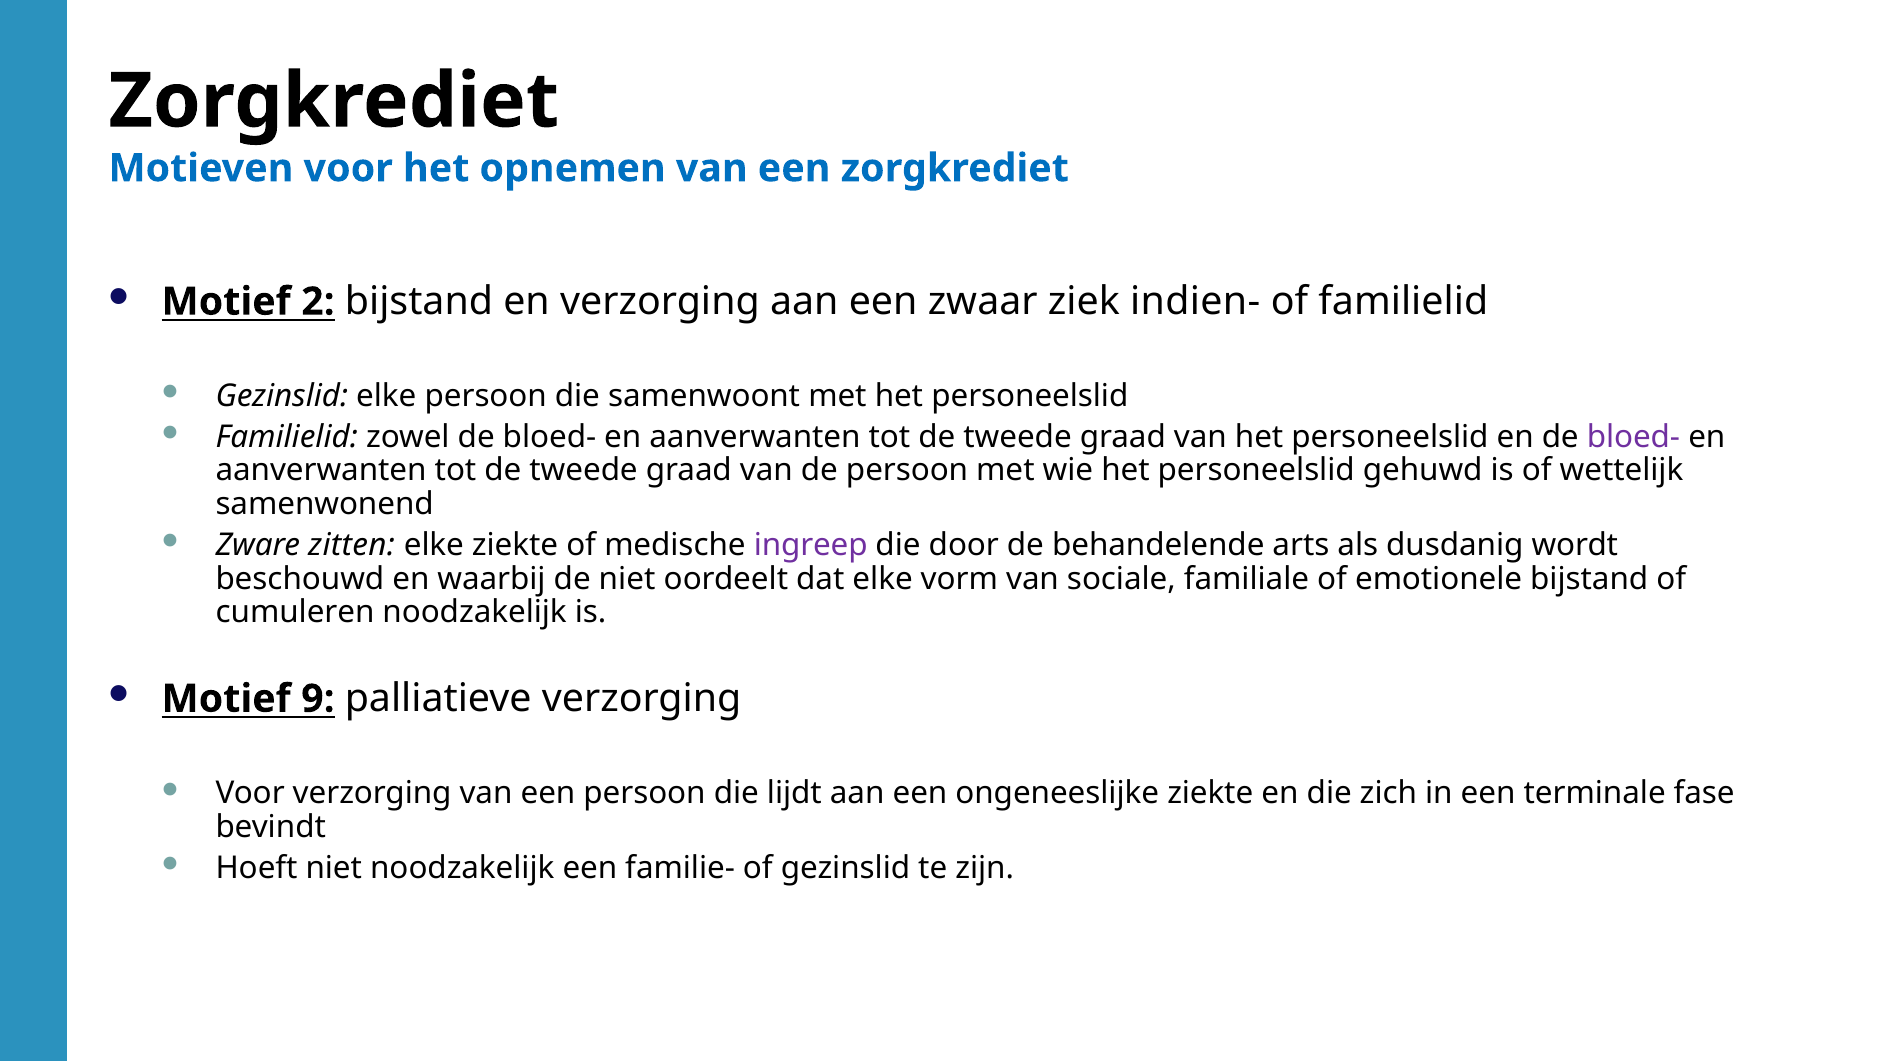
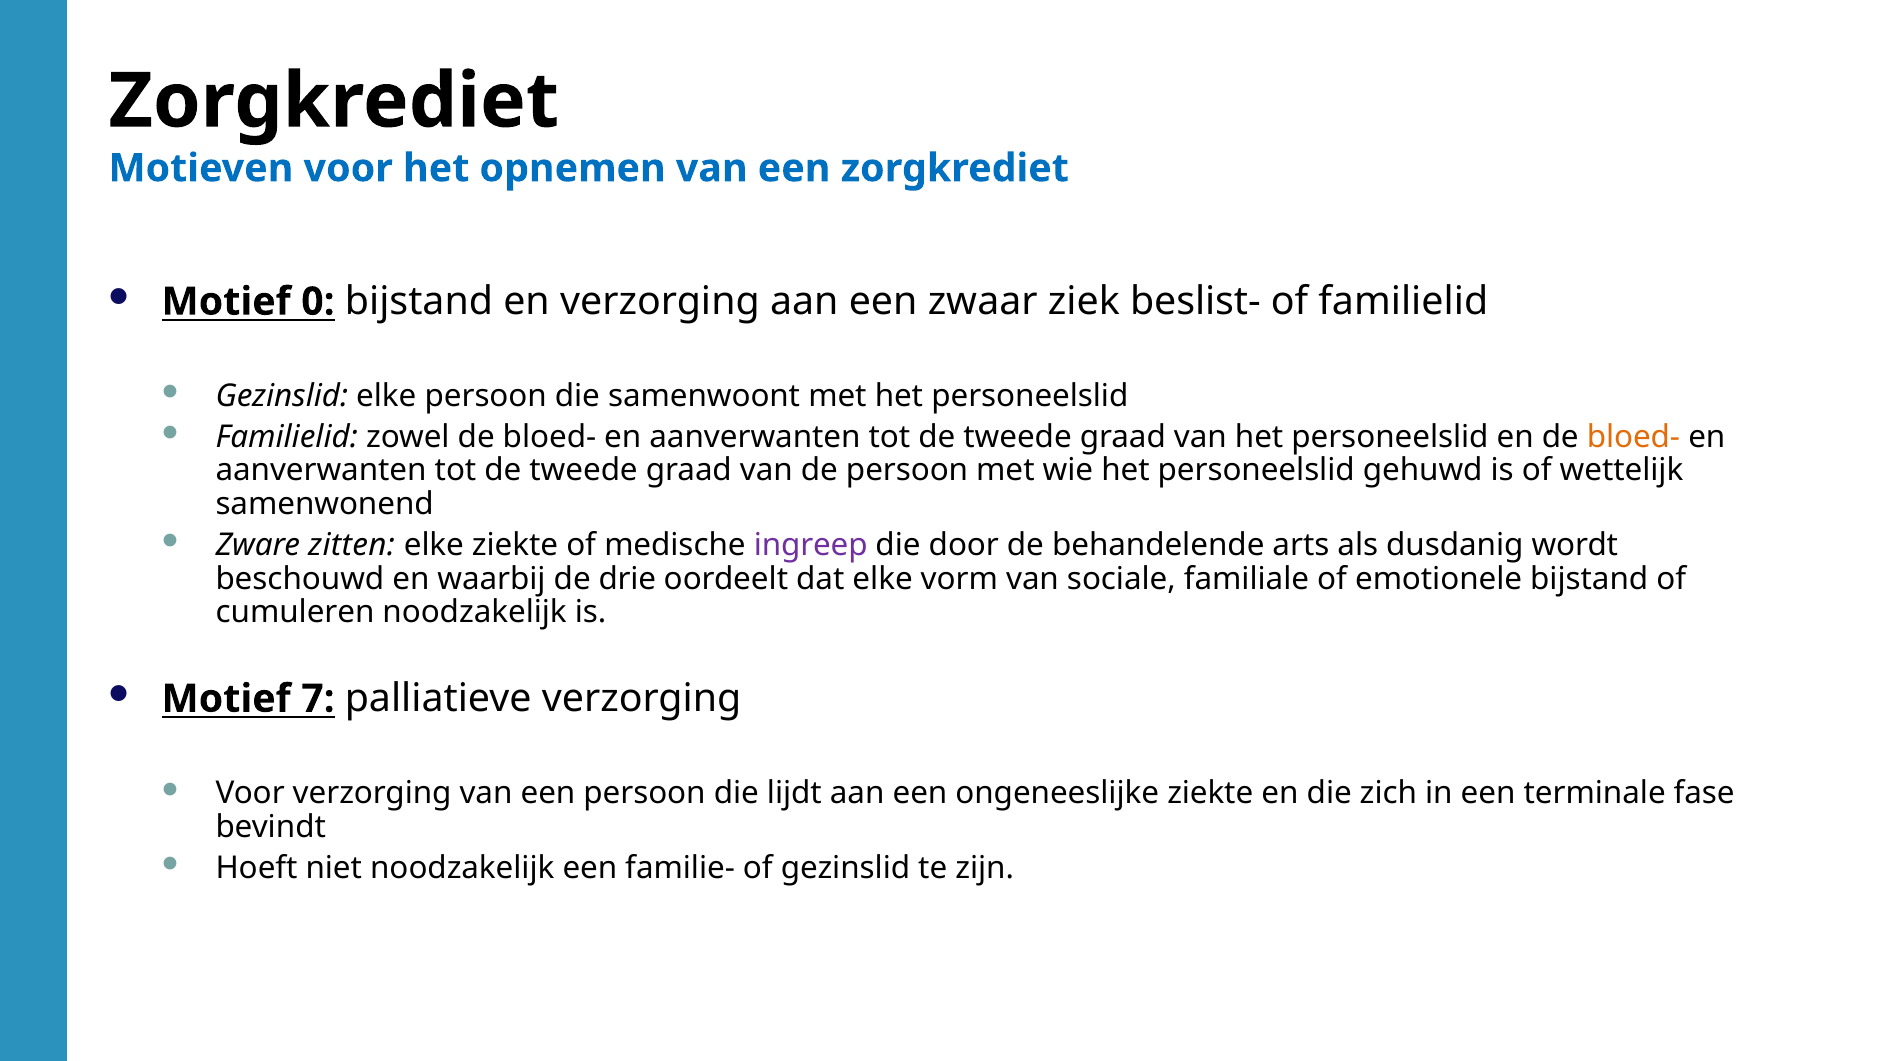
2: 2 -> 0
indien-: indien- -> beslist-
bloed- at (1633, 437) colour: purple -> orange
de niet: niet -> drie
9: 9 -> 7
